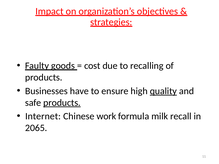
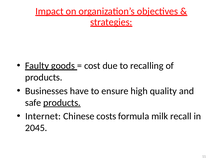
quality underline: present -> none
work: work -> costs
2065: 2065 -> 2045
